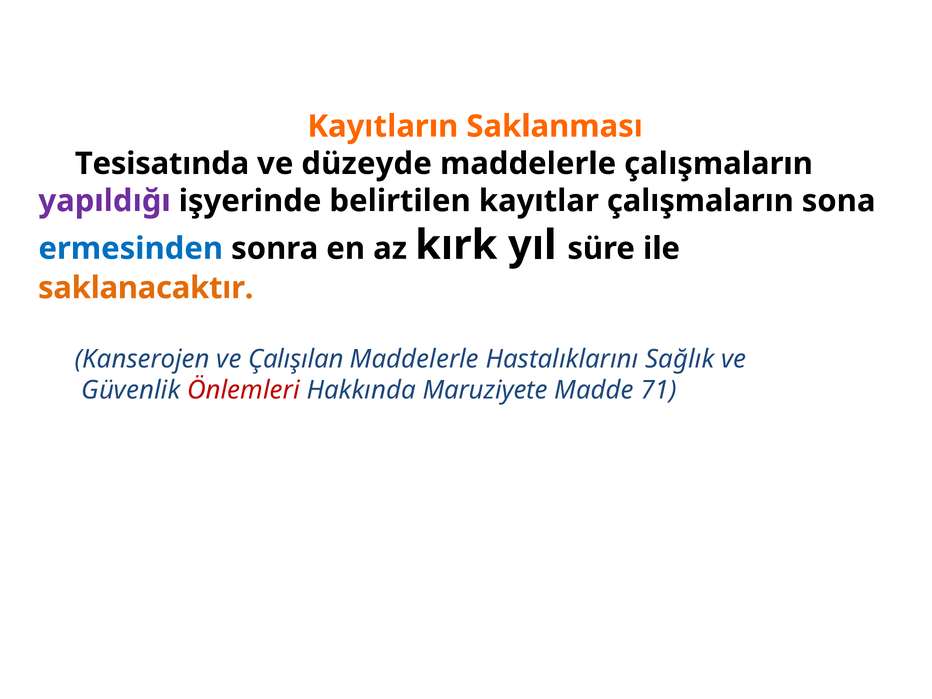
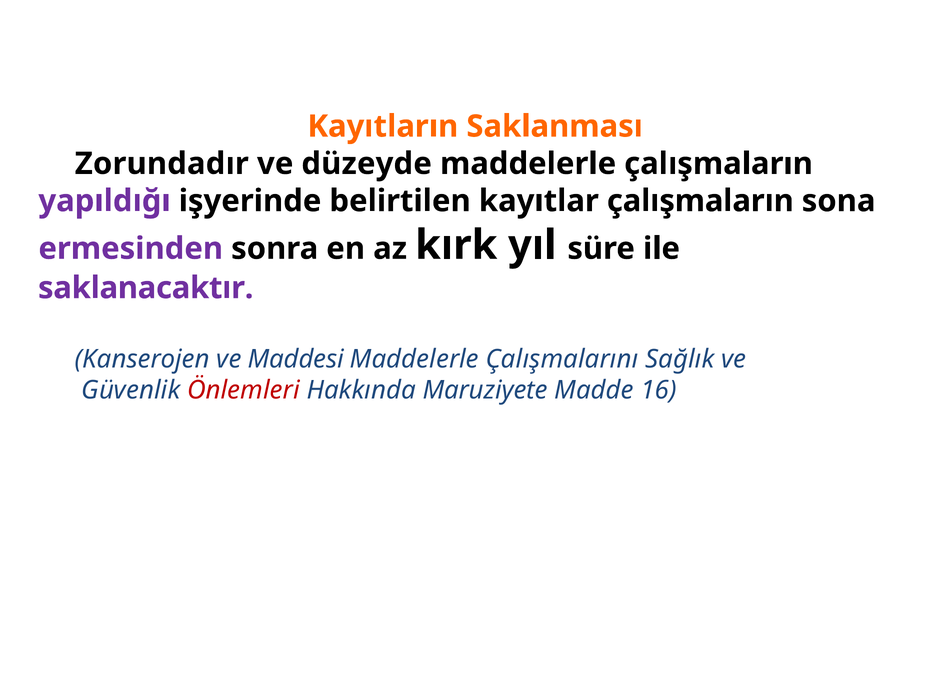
Tesisatında: Tesisatında -> Zorundadır
ermesinden colour: blue -> purple
saklanacaktır colour: orange -> purple
Çalışılan: Çalışılan -> Maddesi
Hastalıklarını: Hastalıklarını -> Çalışmalarını
71: 71 -> 16
